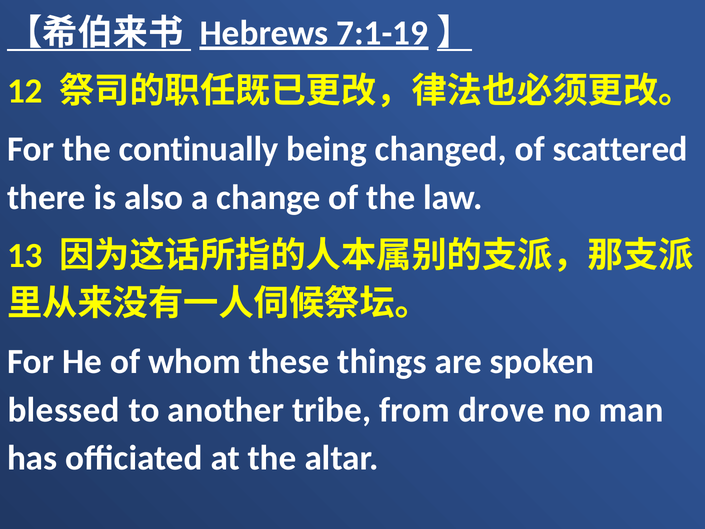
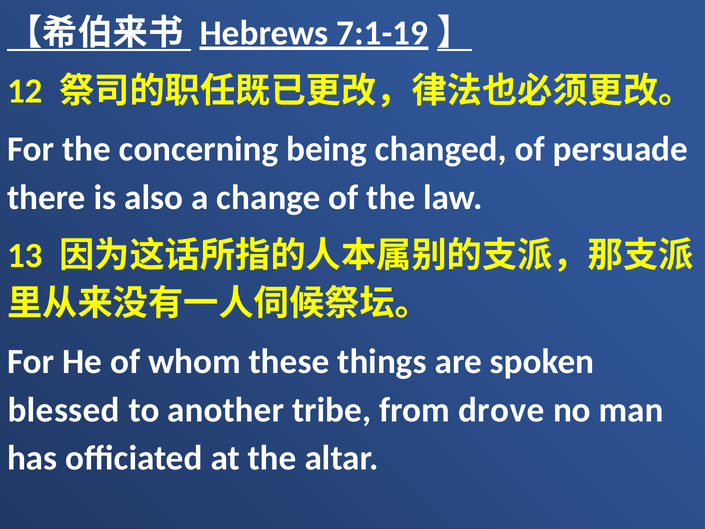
continually: continually -> concerning
scattered: scattered -> persuade
